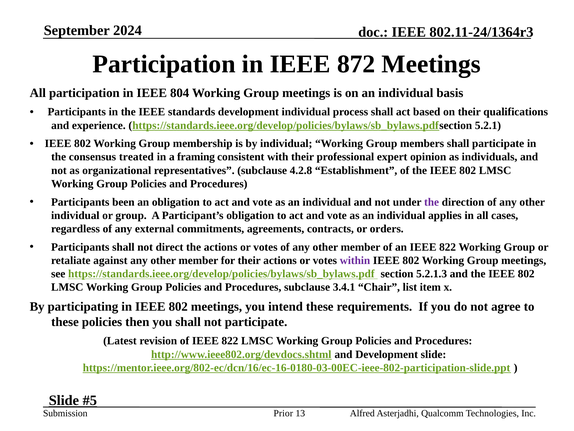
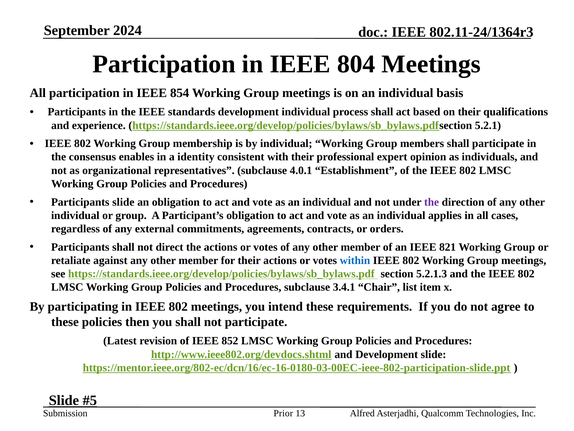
872: 872 -> 804
804: 804 -> 854
treated: treated -> enables
framing: framing -> identity
4.2.8: 4.2.8 -> 4.0.1
Participants been: been -> slide
an IEEE 822: 822 -> 821
within colour: purple -> blue
of IEEE 822: 822 -> 852
